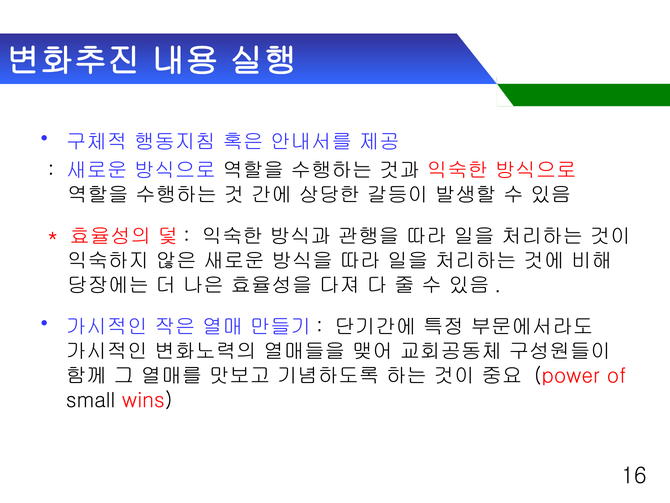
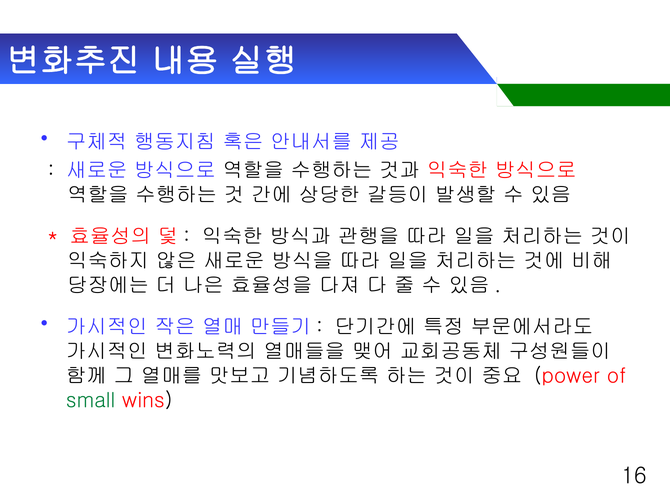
small colour: black -> green
